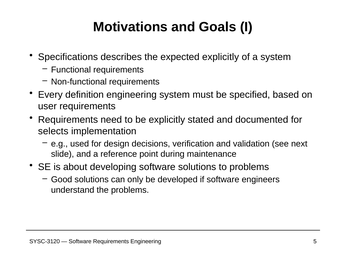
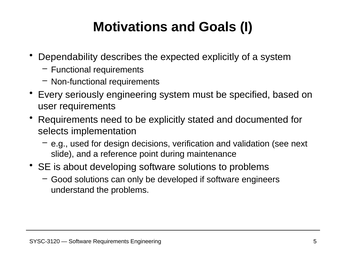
Specifications: Specifications -> Dependability
definition: definition -> seriously
